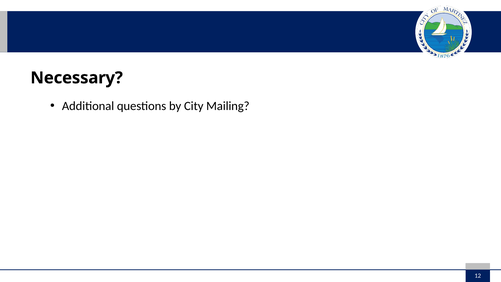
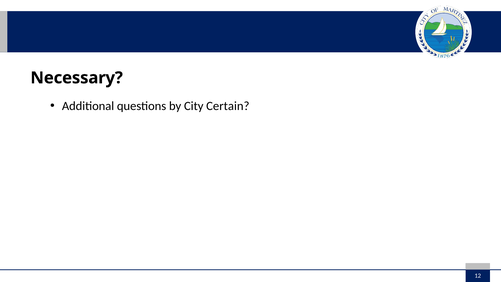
Mailing: Mailing -> Certain
